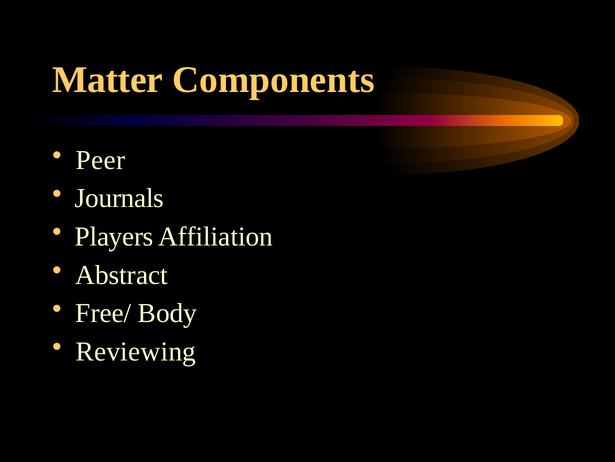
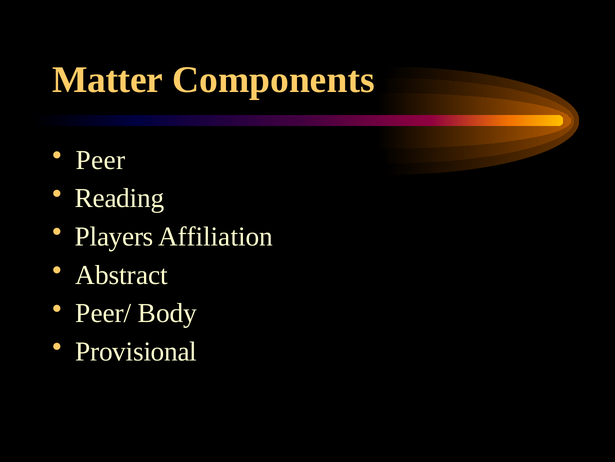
Journals: Journals -> Reading
Free/: Free/ -> Peer/
Reviewing: Reviewing -> Provisional
